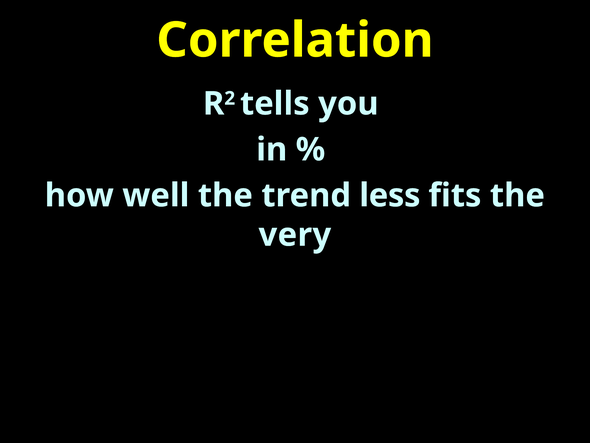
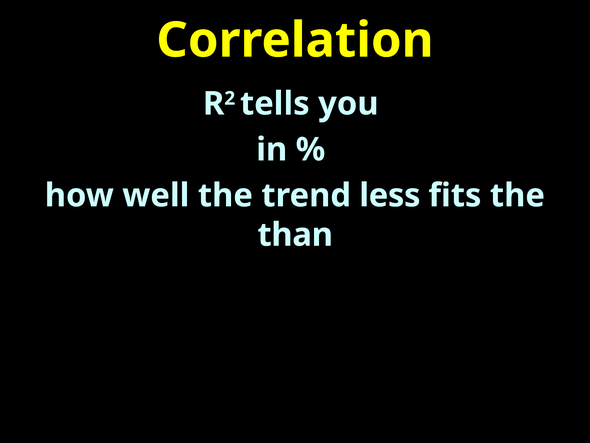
very: very -> than
